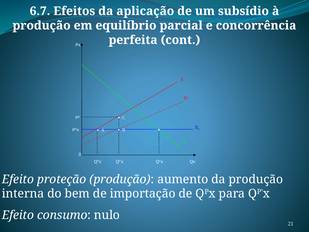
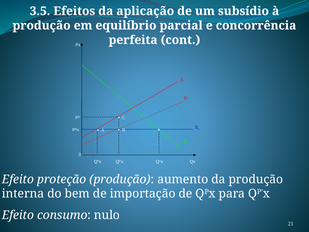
6.7: 6.7 -> 3.5
